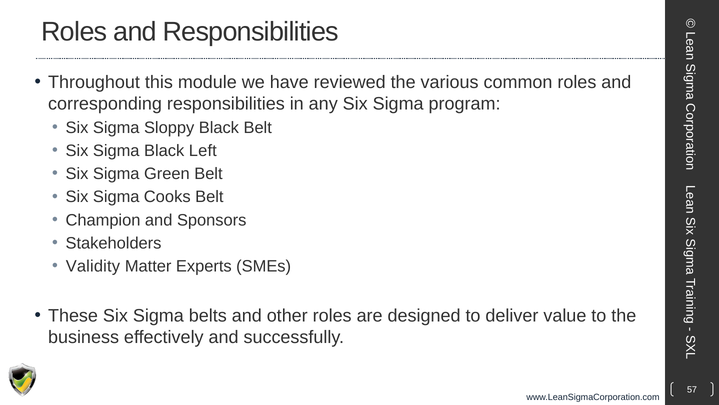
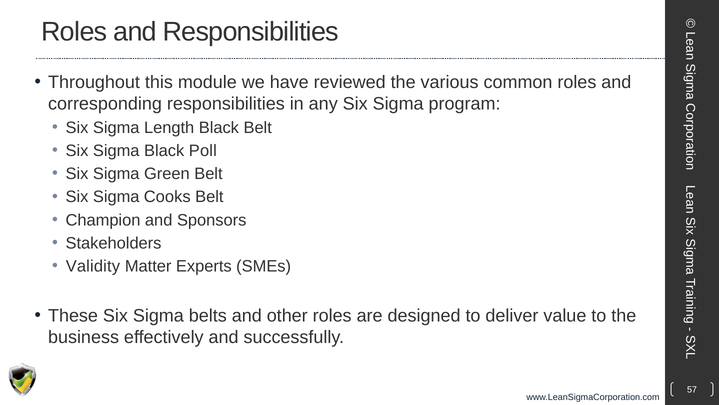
Sloppy: Sloppy -> Length
Left: Left -> Poll
